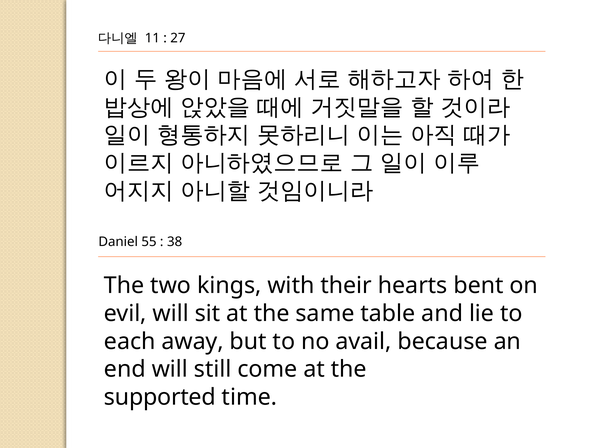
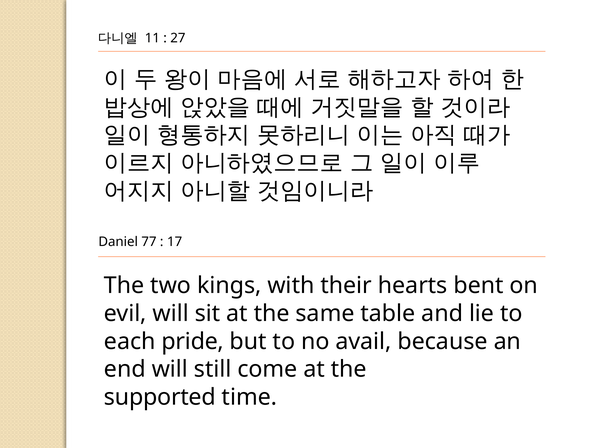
55: 55 -> 77
38: 38 -> 17
away: away -> pride
